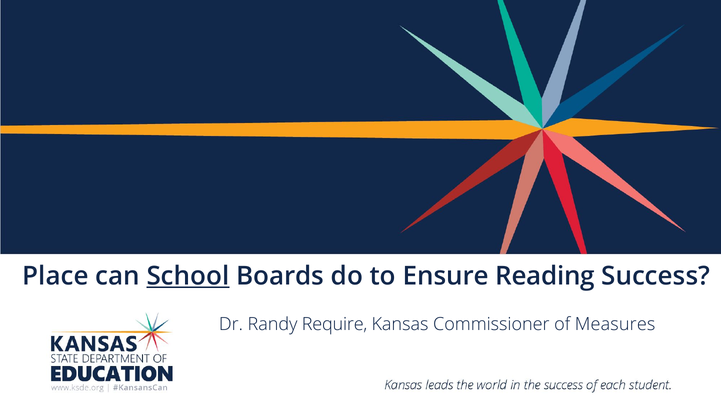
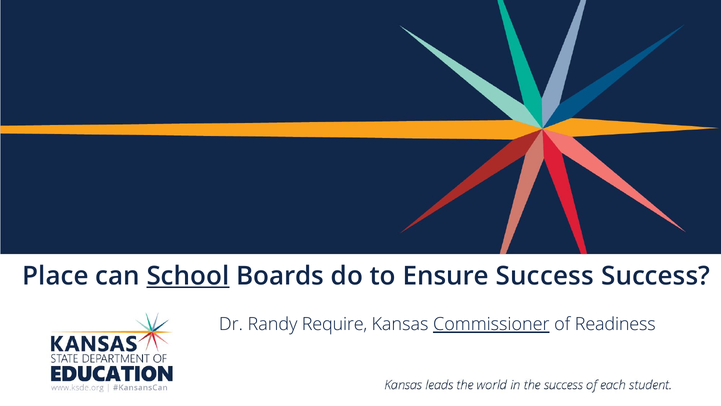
Ensure Reading: Reading -> Success
Commissioner underline: none -> present
Measures: Measures -> Readiness
